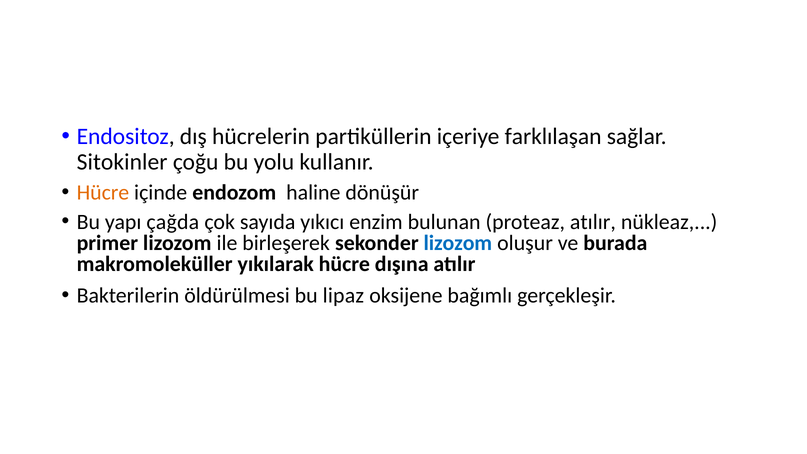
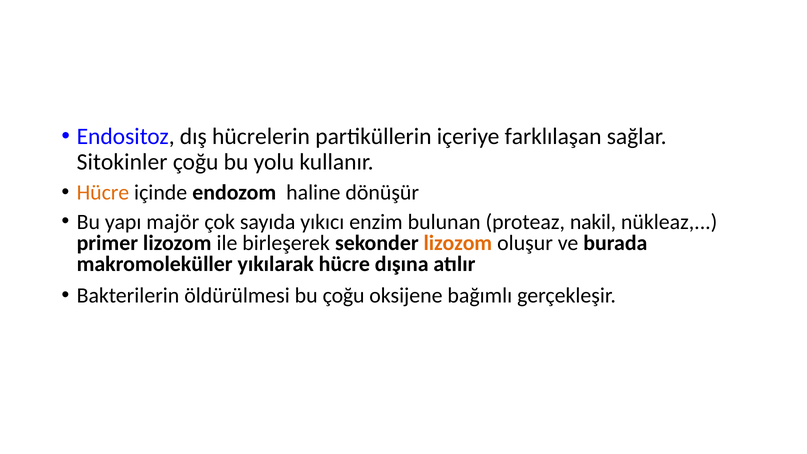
çağda: çağda -> majör
proteaz atılır: atılır -> nakil
lizozom at (458, 243) colour: blue -> orange
bu lipaz: lipaz -> çoğu
